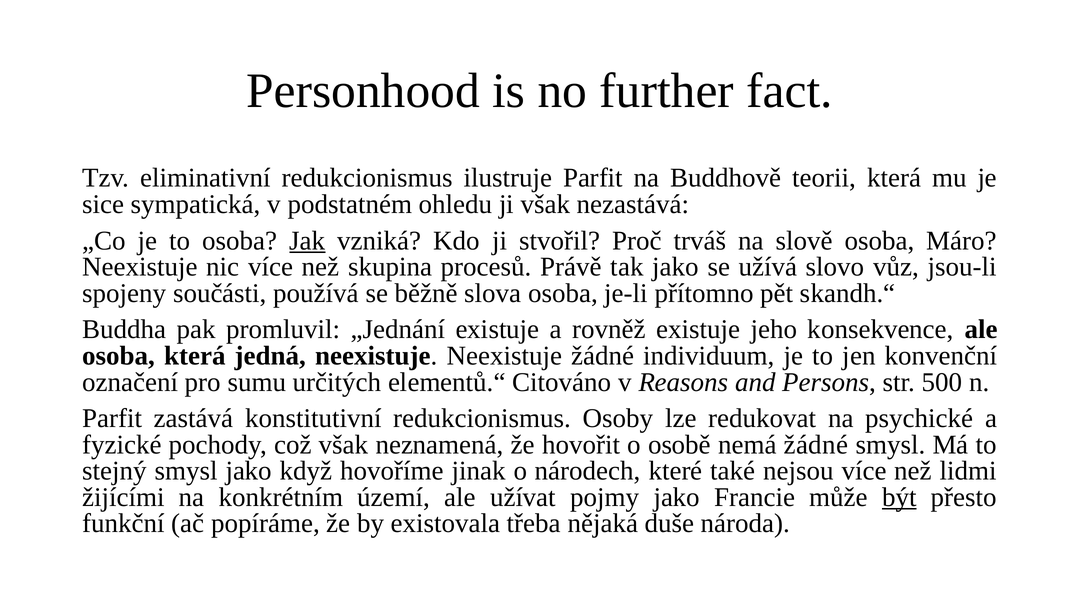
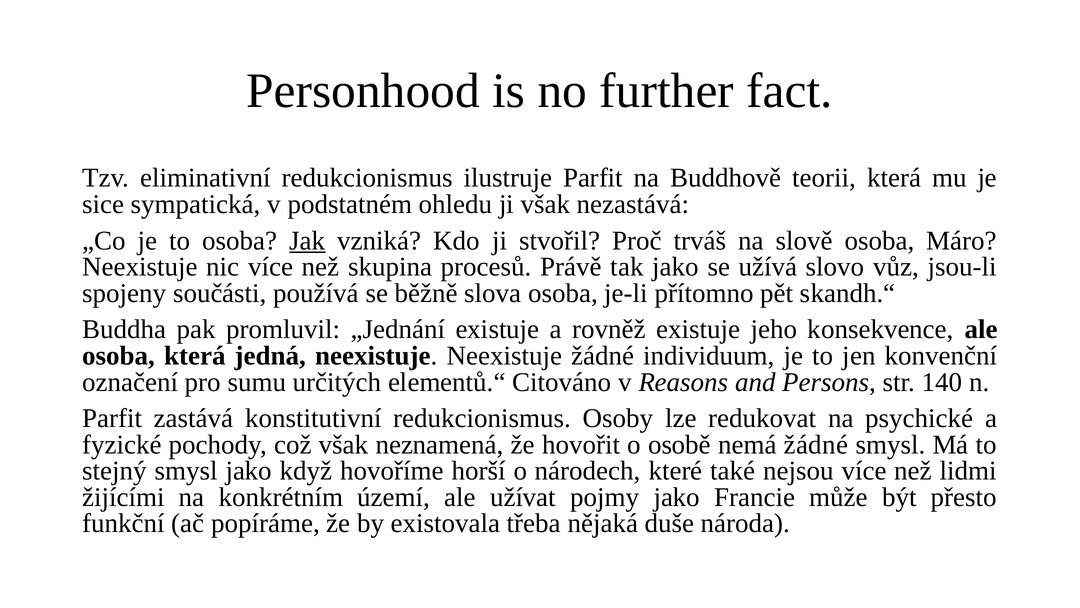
500: 500 -> 140
jinak: jinak -> horší
být underline: present -> none
